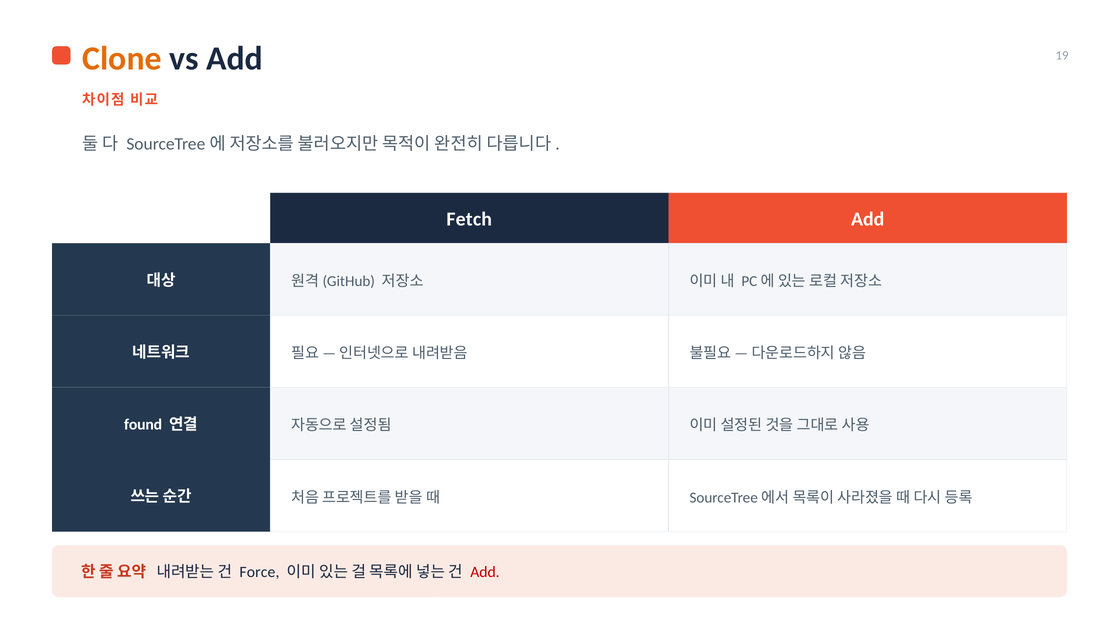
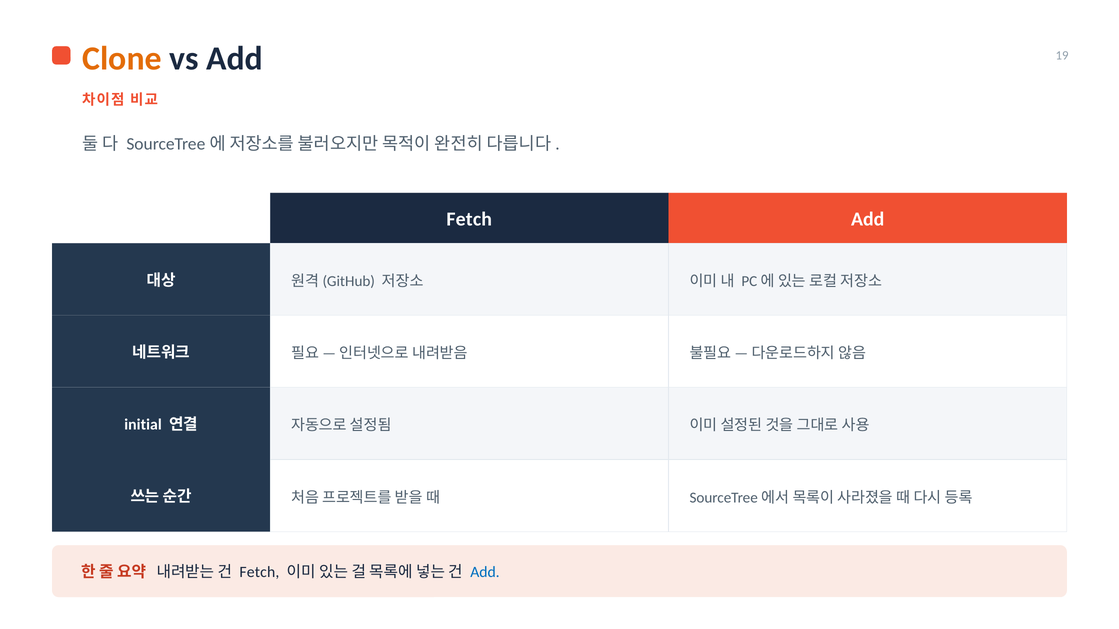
found: found -> initial
Force at (259, 573): Force -> Fetch
Add at (485, 573) colour: red -> blue
